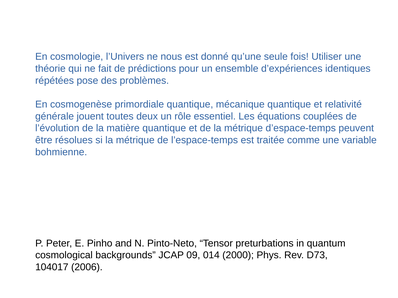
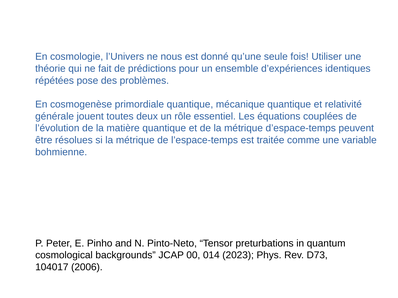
09: 09 -> 00
2000: 2000 -> 2023
